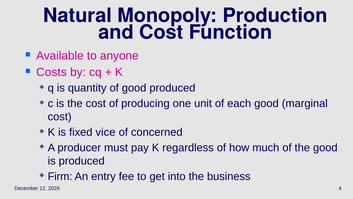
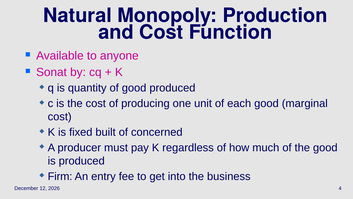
Costs: Costs -> Sonat
vice: vice -> built
